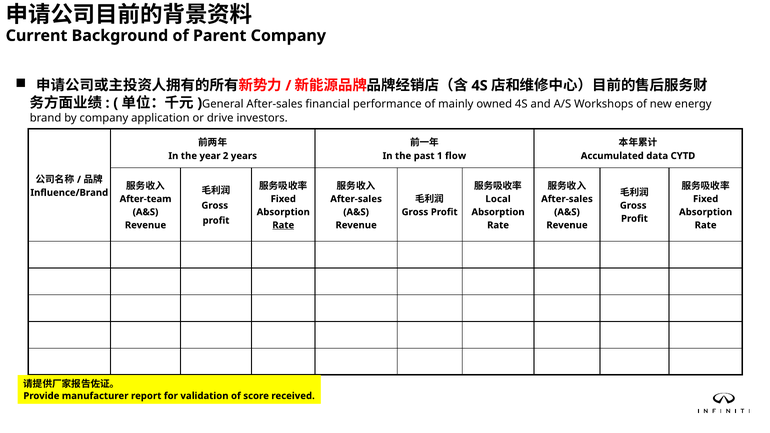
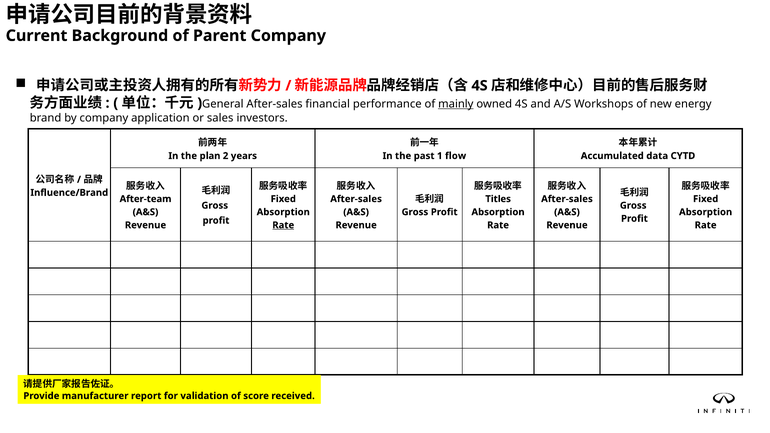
mainly underline: none -> present
drive: drive -> sales
year: year -> plan
Local: Local -> Titles
